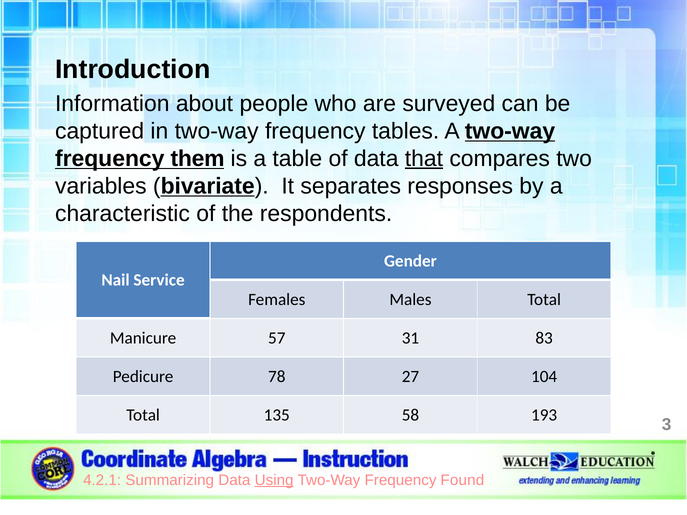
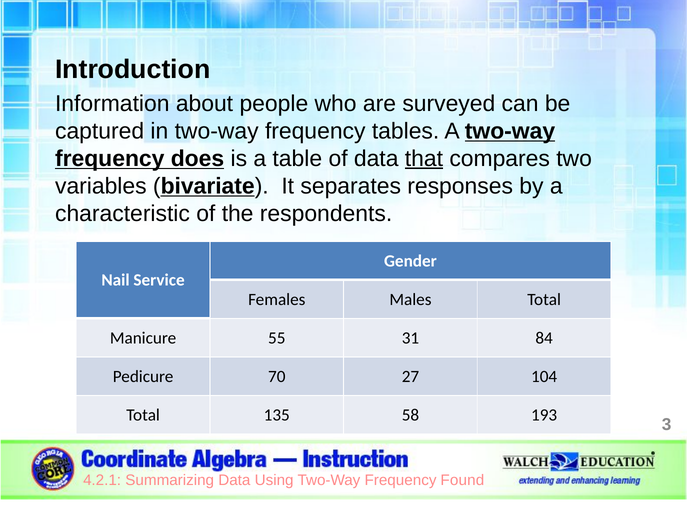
them: them -> does
57: 57 -> 55
83: 83 -> 84
78: 78 -> 70
Using underline: present -> none
